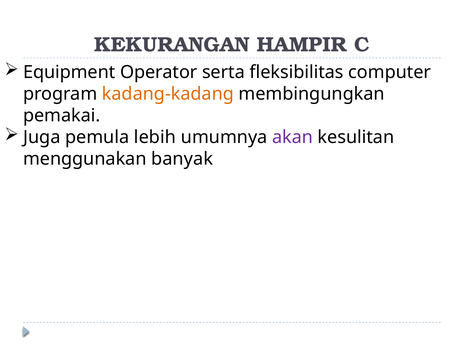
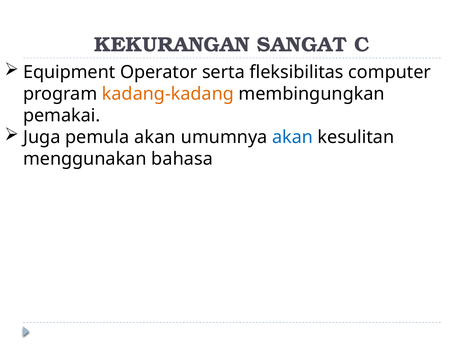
HAMPIR: HAMPIR -> SANGAT
pemula lebih: lebih -> akan
akan at (293, 137) colour: purple -> blue
banyak: banyak -> bahasa
